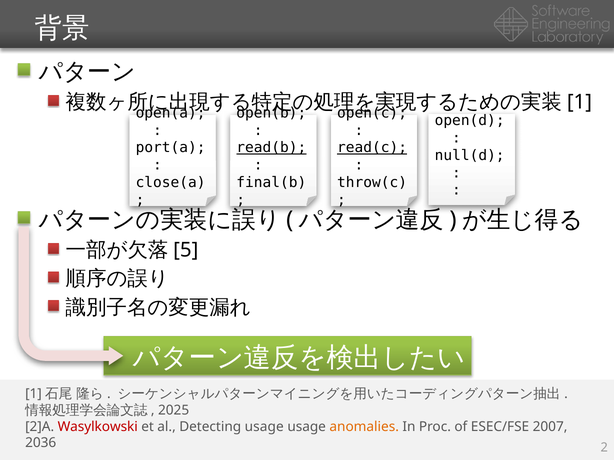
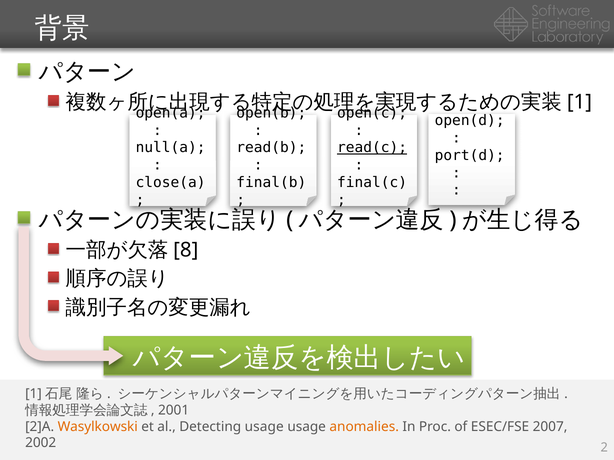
port(a: port(a -> null(a
read(b underline: present -> none
null(d: null(d -> port(d
throw(c: throw(c -> final(c
5: 5 -> 8
2025: 2025 -> 2001
Wasylkowski colour: red -> orange
2036: 2036 -> 2002
